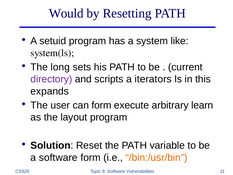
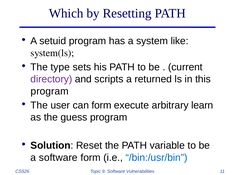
Would: Would -> Which
long: long -> type
iterators: iterators -> returned
expands at (50, 91): expands -> program
layout: layout -> guess
/bin:/usr/bin colour: orange -> blue
